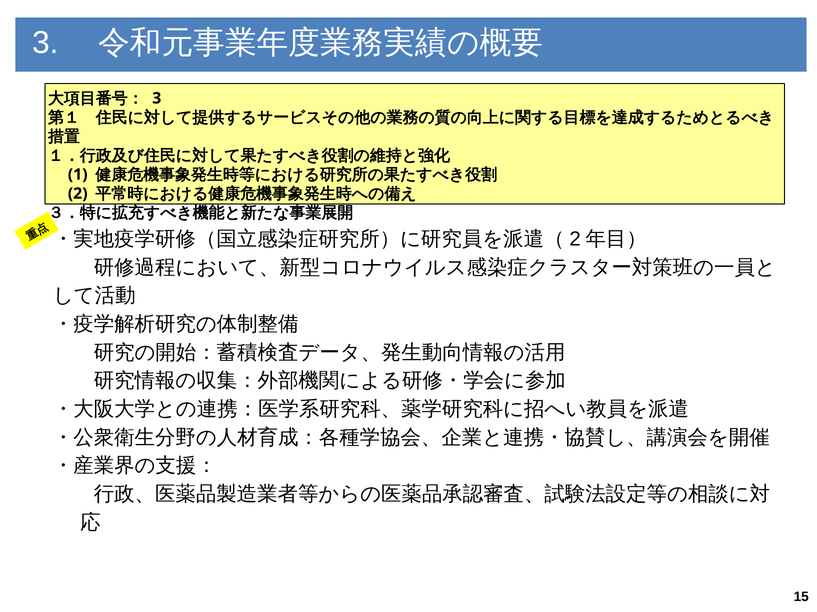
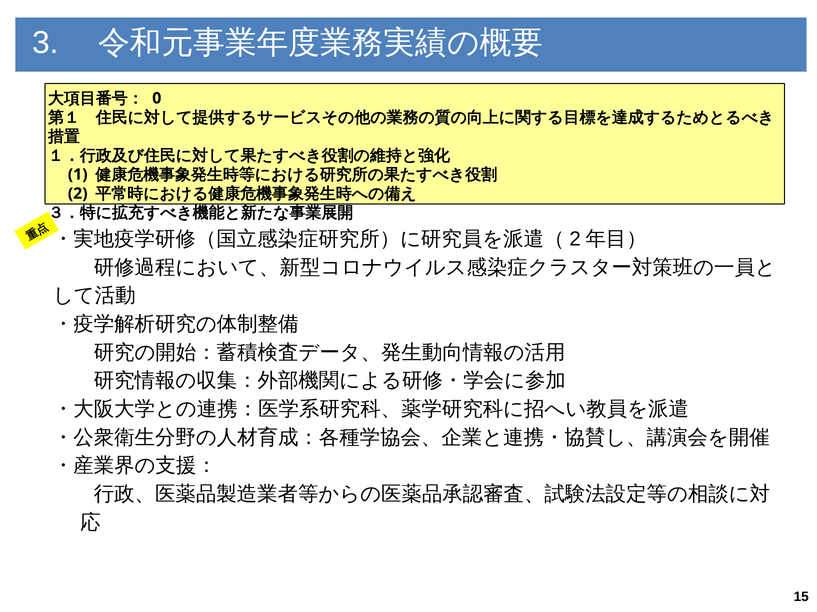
3 at (157, 98): 3 -> 0
